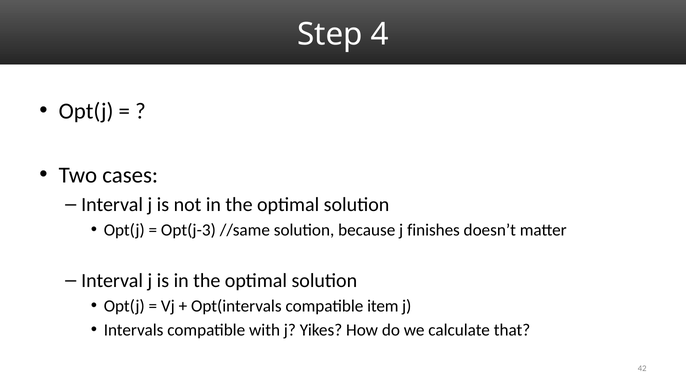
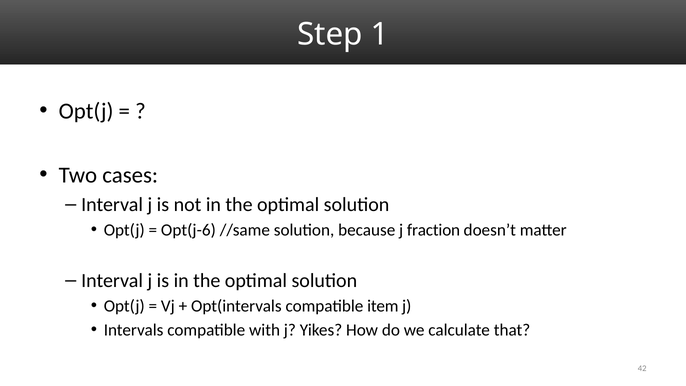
4: 4 -> 1
Opt(j-3: Opt(j-3 -> Opt(j-6
finishes: finishes -> fraction
